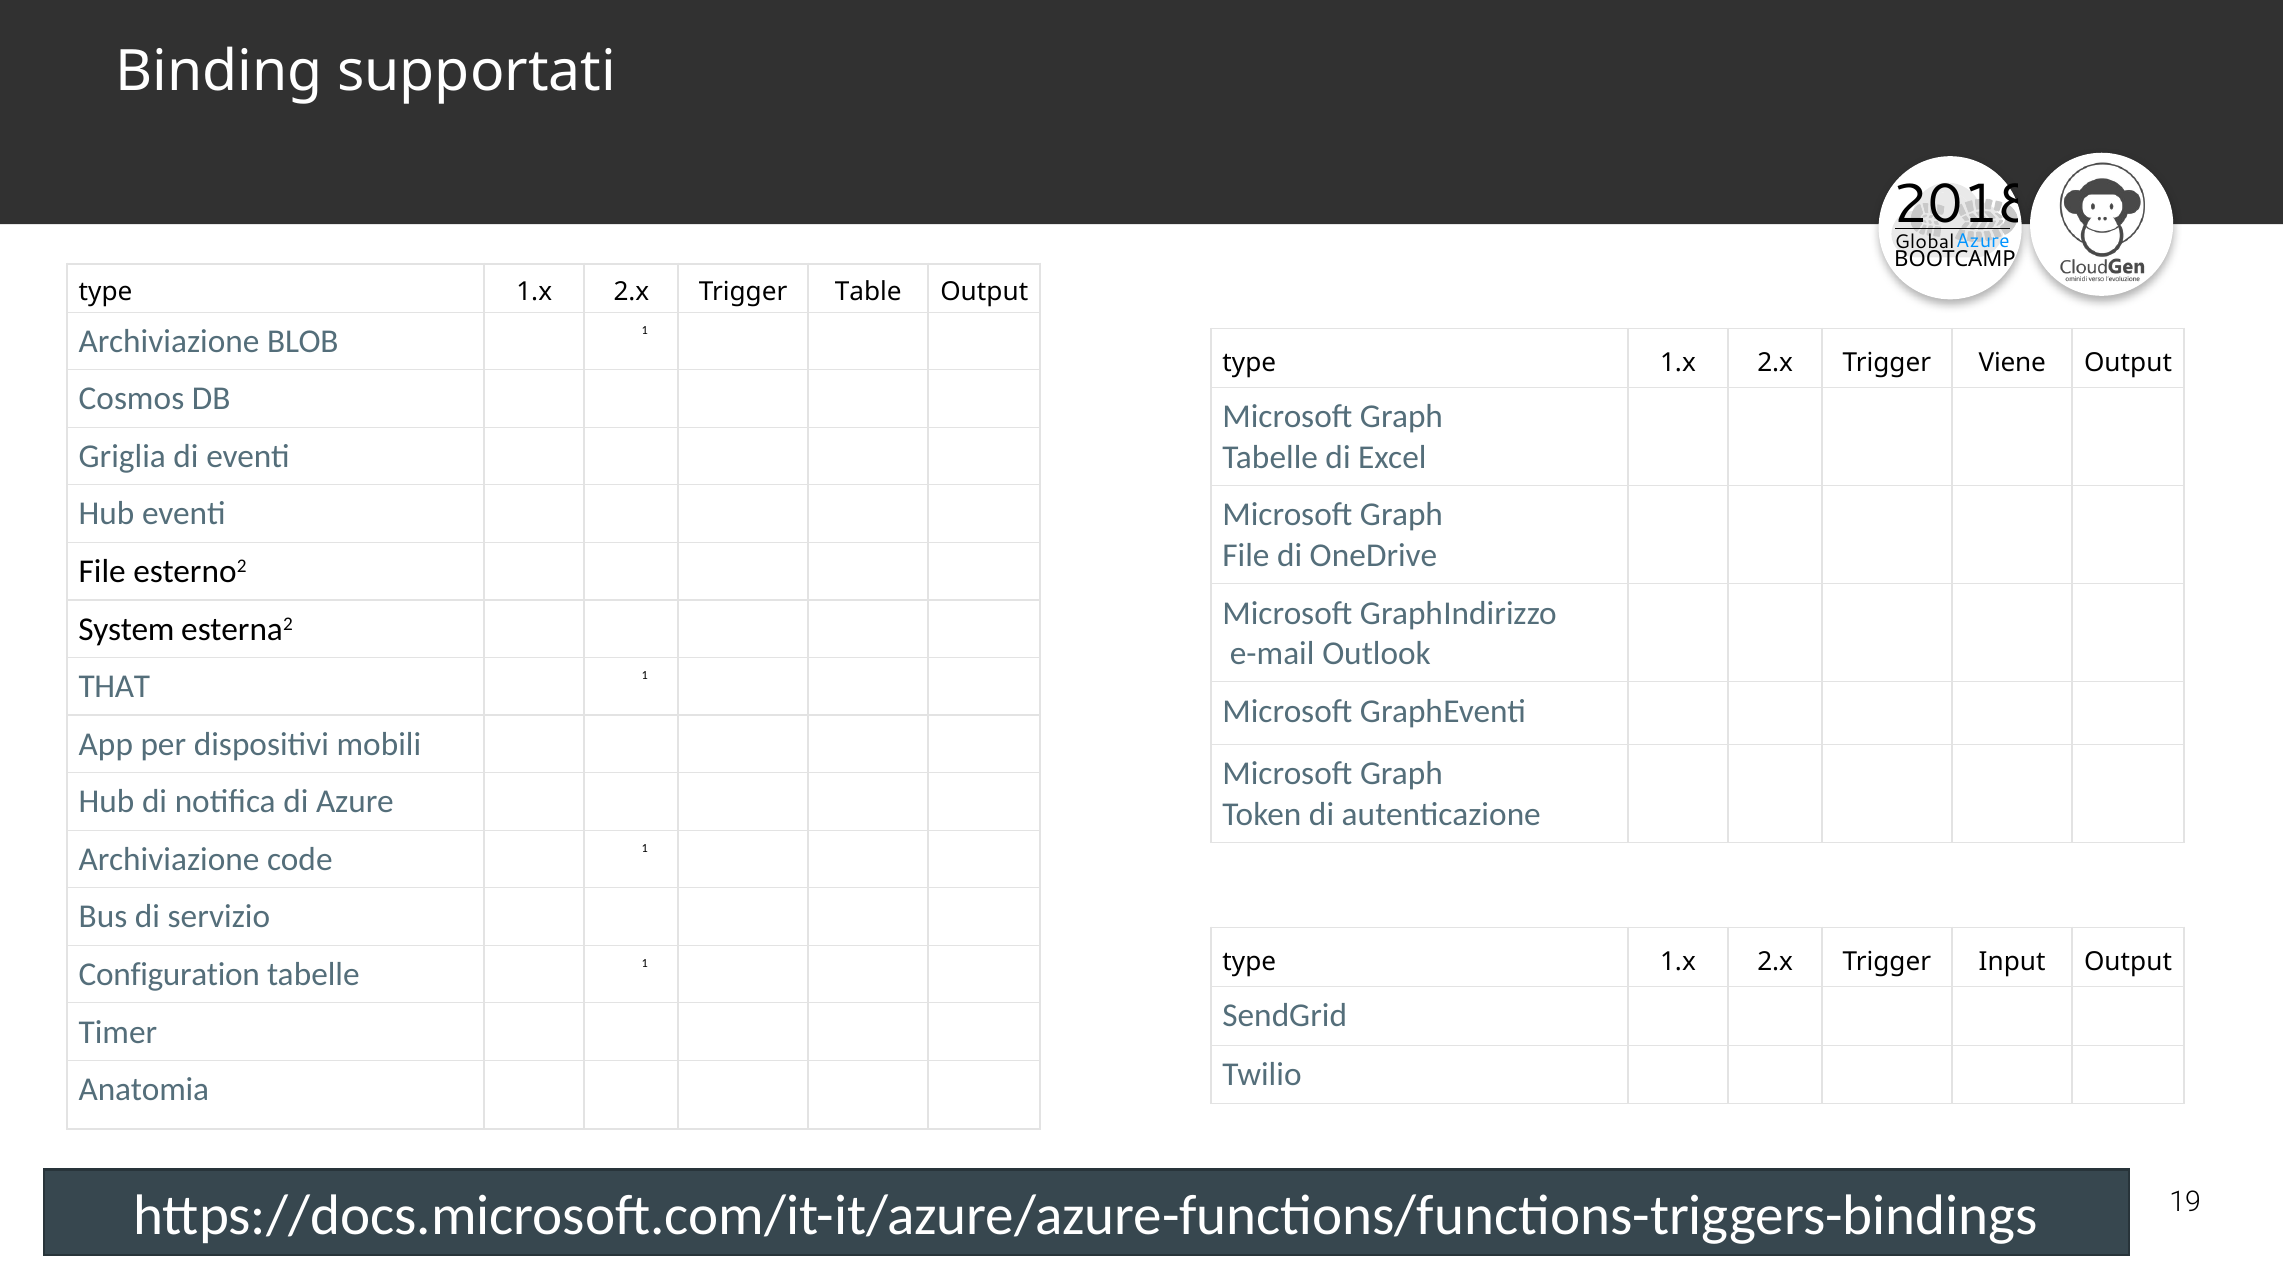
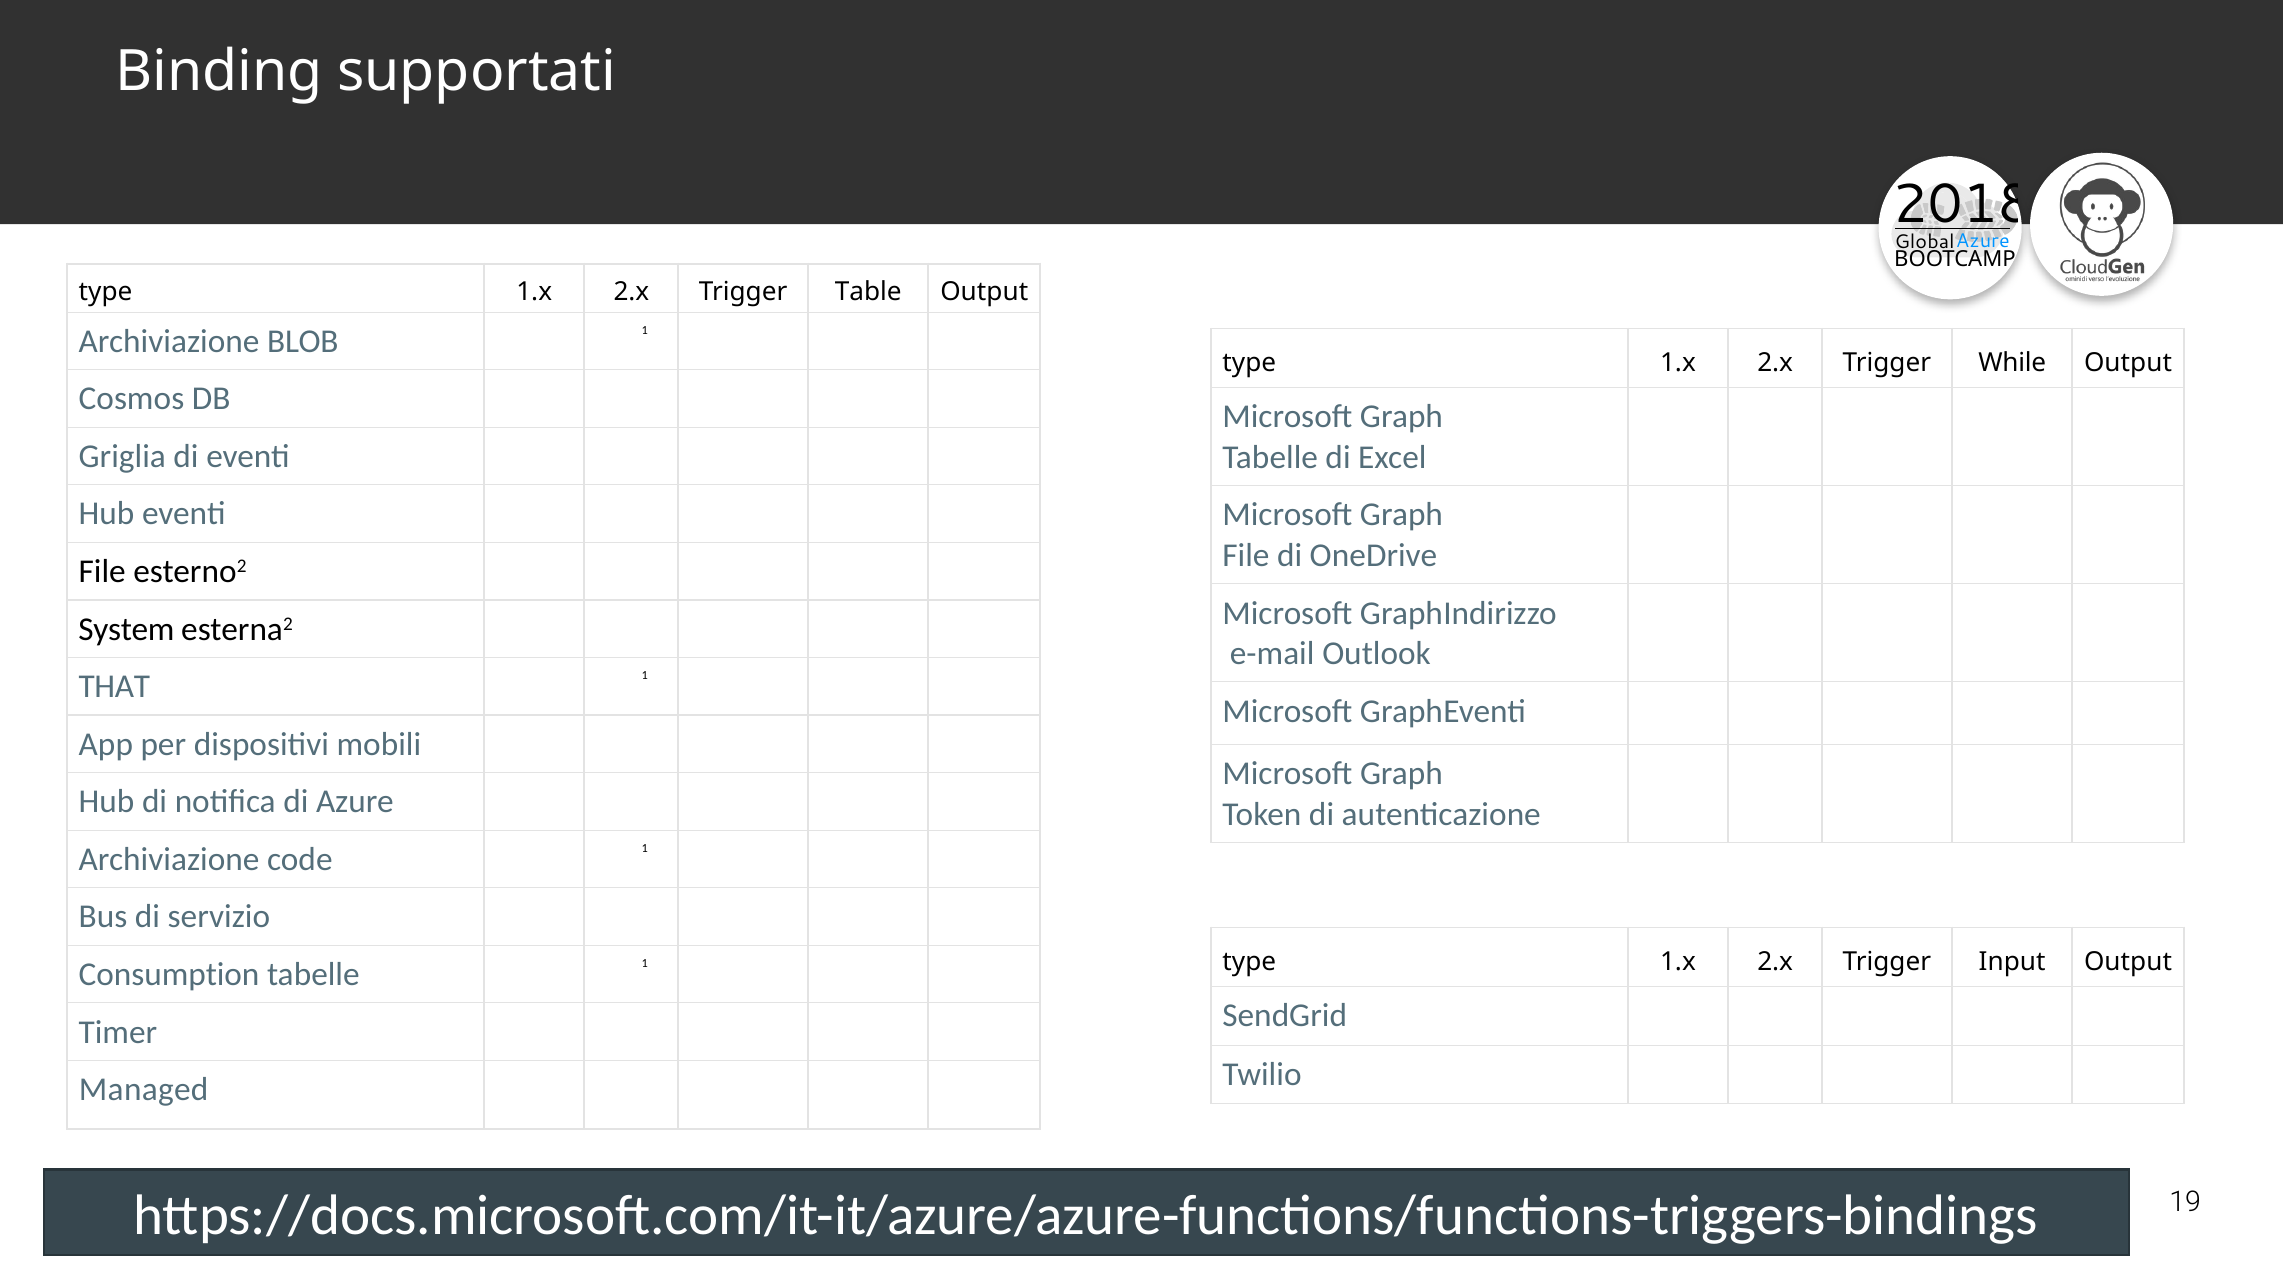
Viene: Viene -> While
Configuration: Configuration -> Consumption
Anatomia: Anatomia -> Managed
